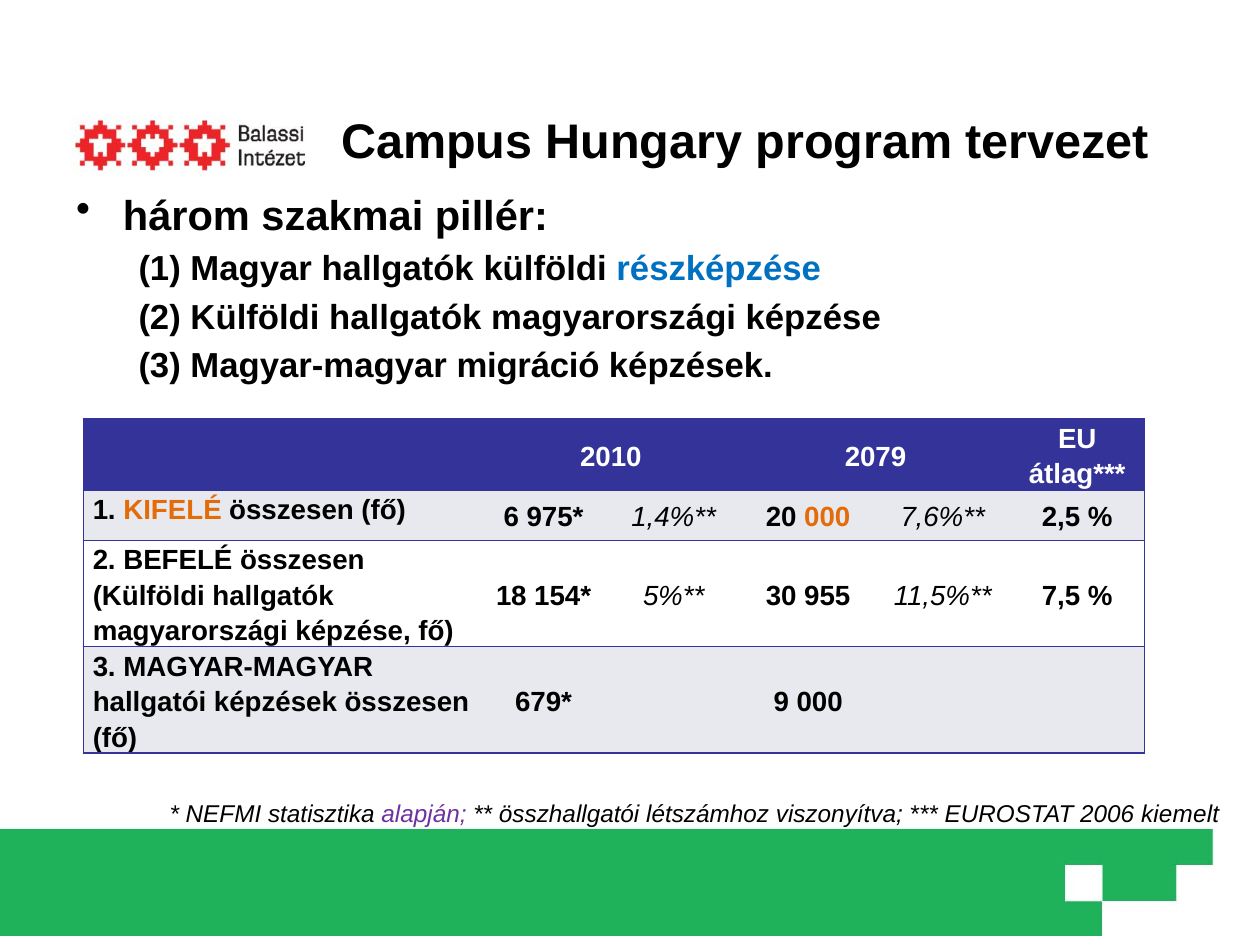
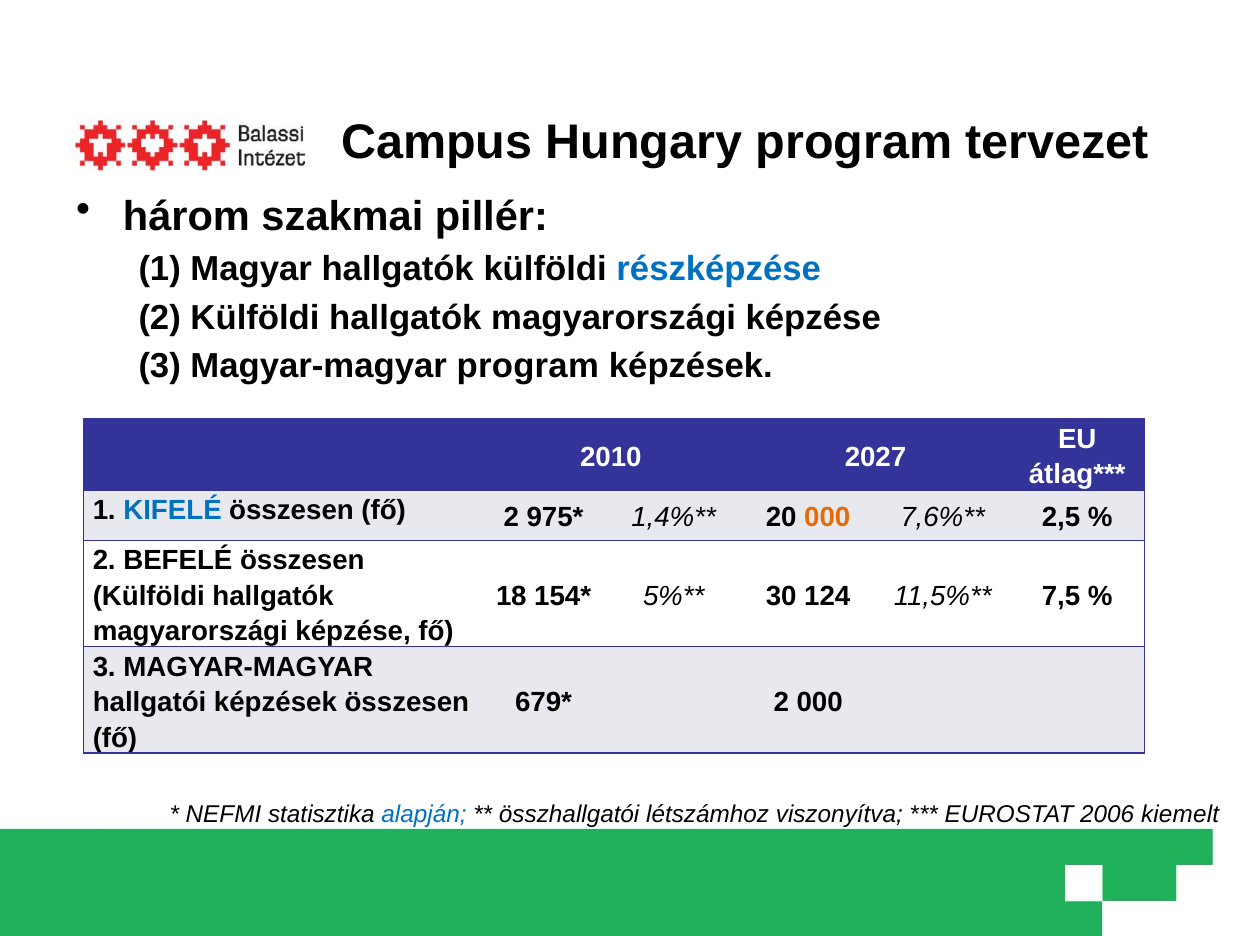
Magyar-magyar migráció: migráció -> program
2079: 2079 -> 2027
KIFELÉ colour: orange -> blue
fő 6: 6 -> 2
955: 955 -> 124
9 at (781, 703): 9 -> 2
alapján colour: purple -> blue
